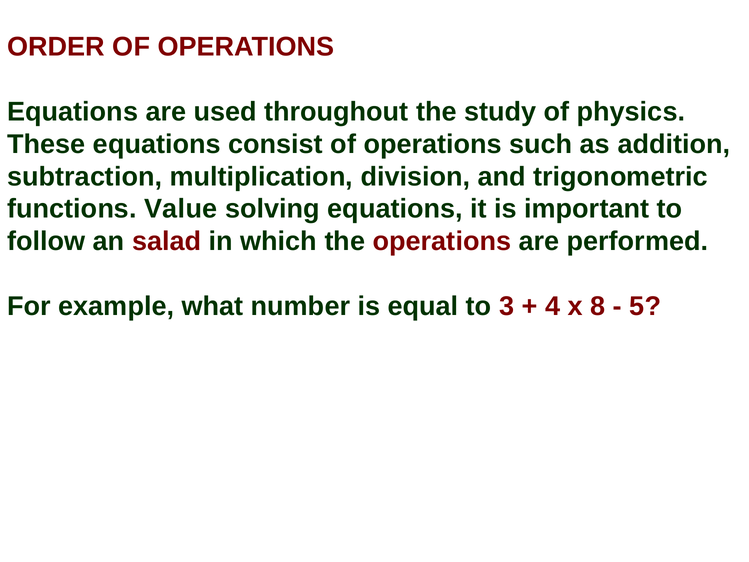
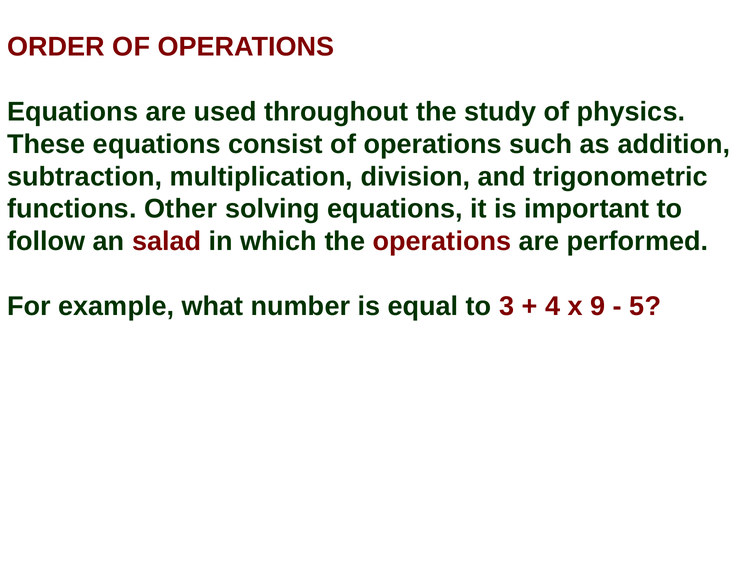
Value: Value -> Other
8: 8 -> 9
